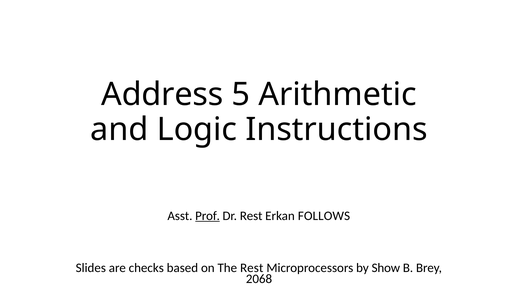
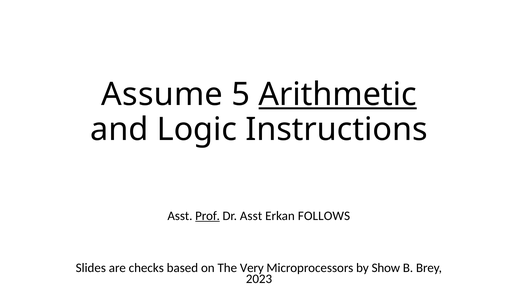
Address: Address -> Assume
Arithmetic underline: none -> present
Dr Rest: Rest -> Asst
The Rest: Rest -> Very
2068: 2068 -> 2023
